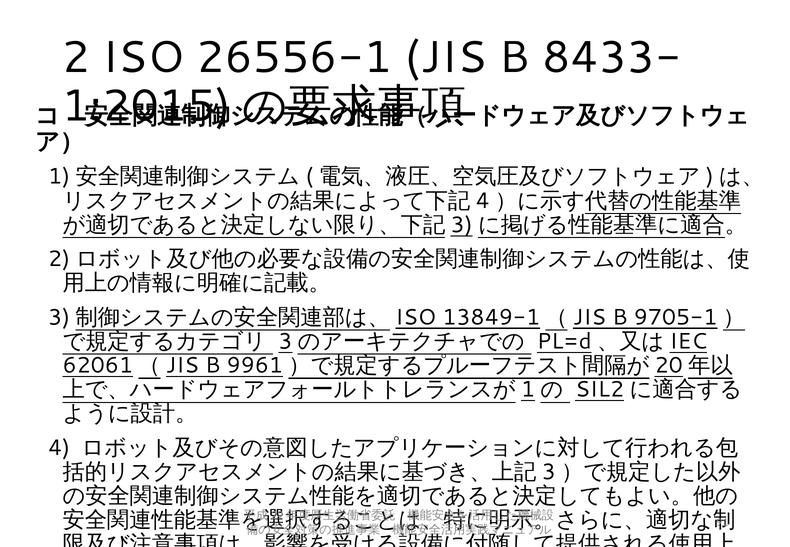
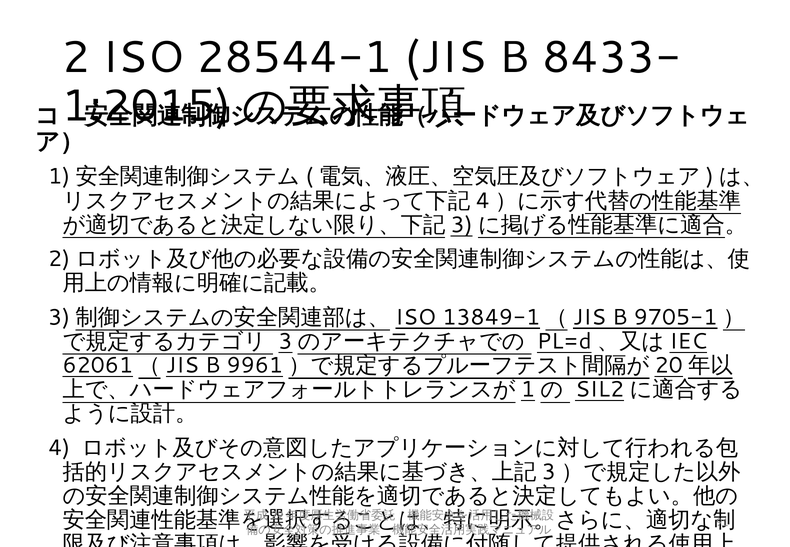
26556-1: 26556-1 -> 28544-1
